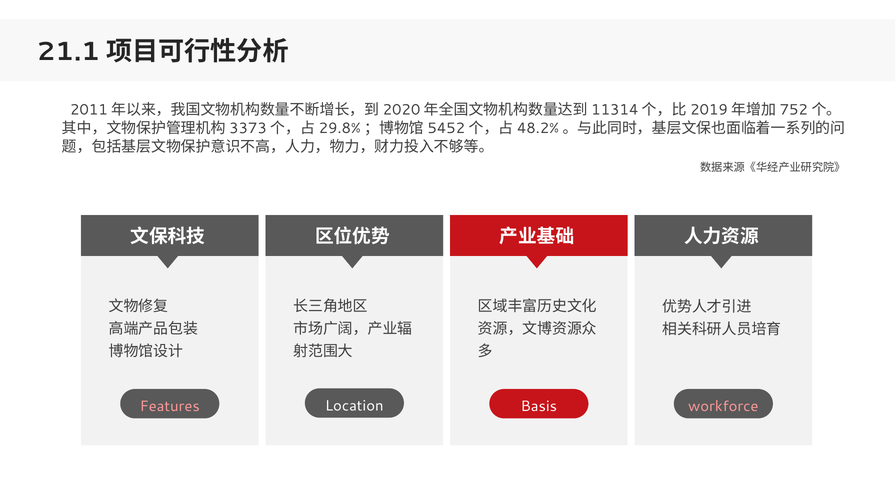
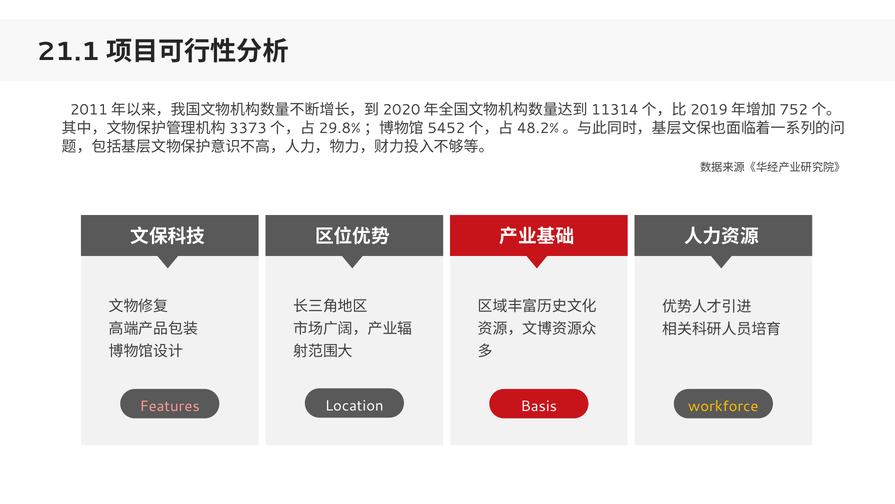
workforce colour: pink -> yellow
